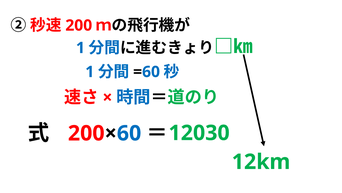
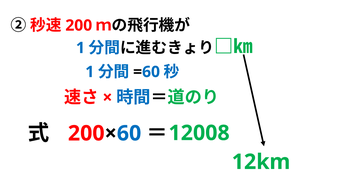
12030: 12030 -> 12008
